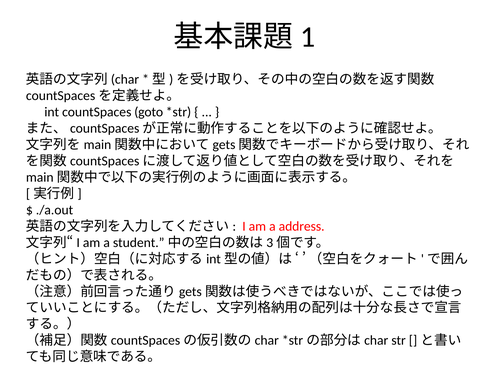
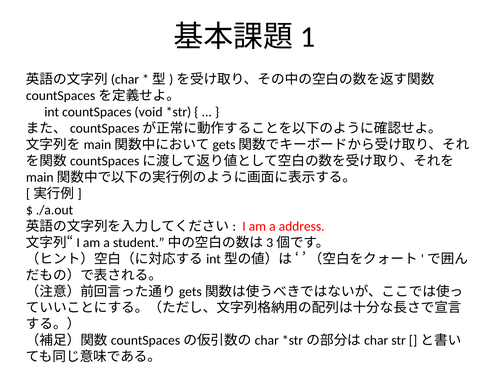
goto: goto -> void
